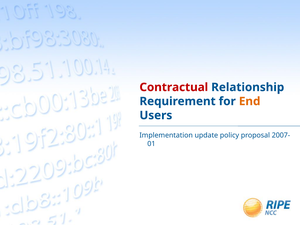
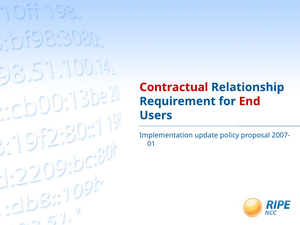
End colour: orange -> red
